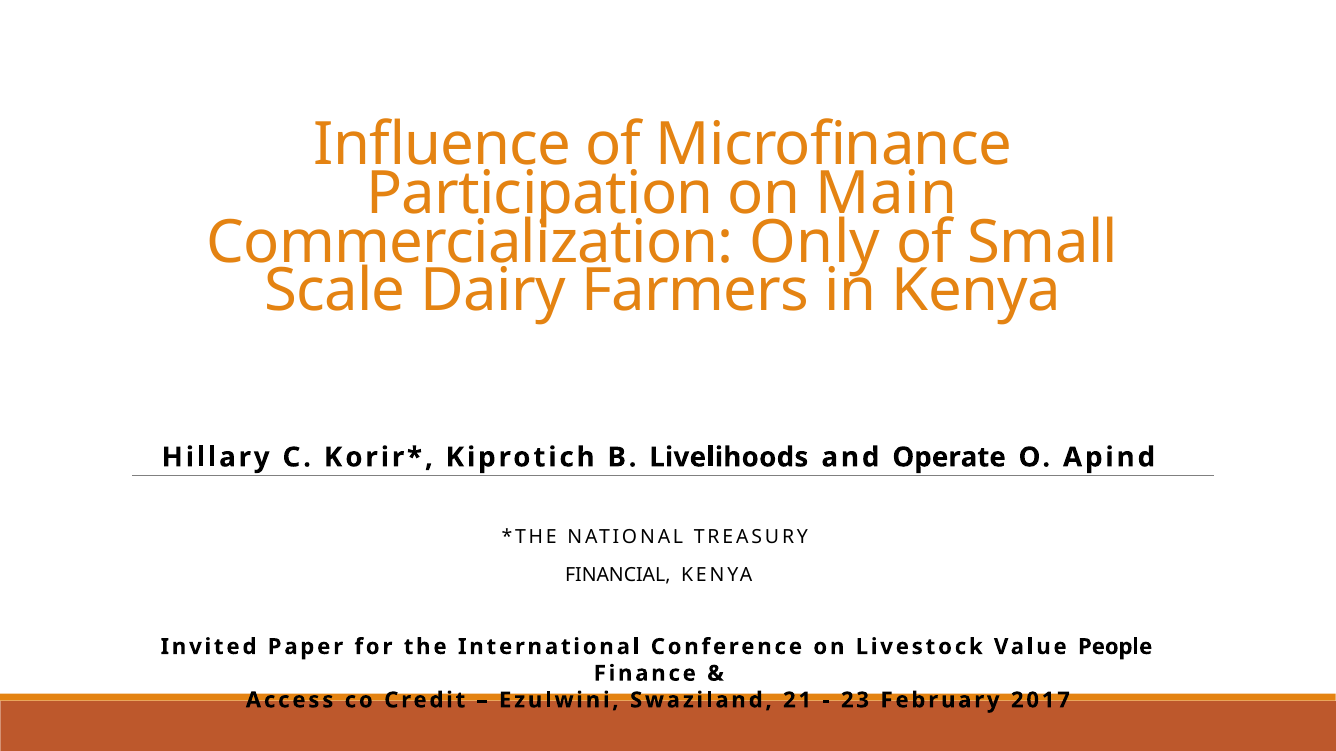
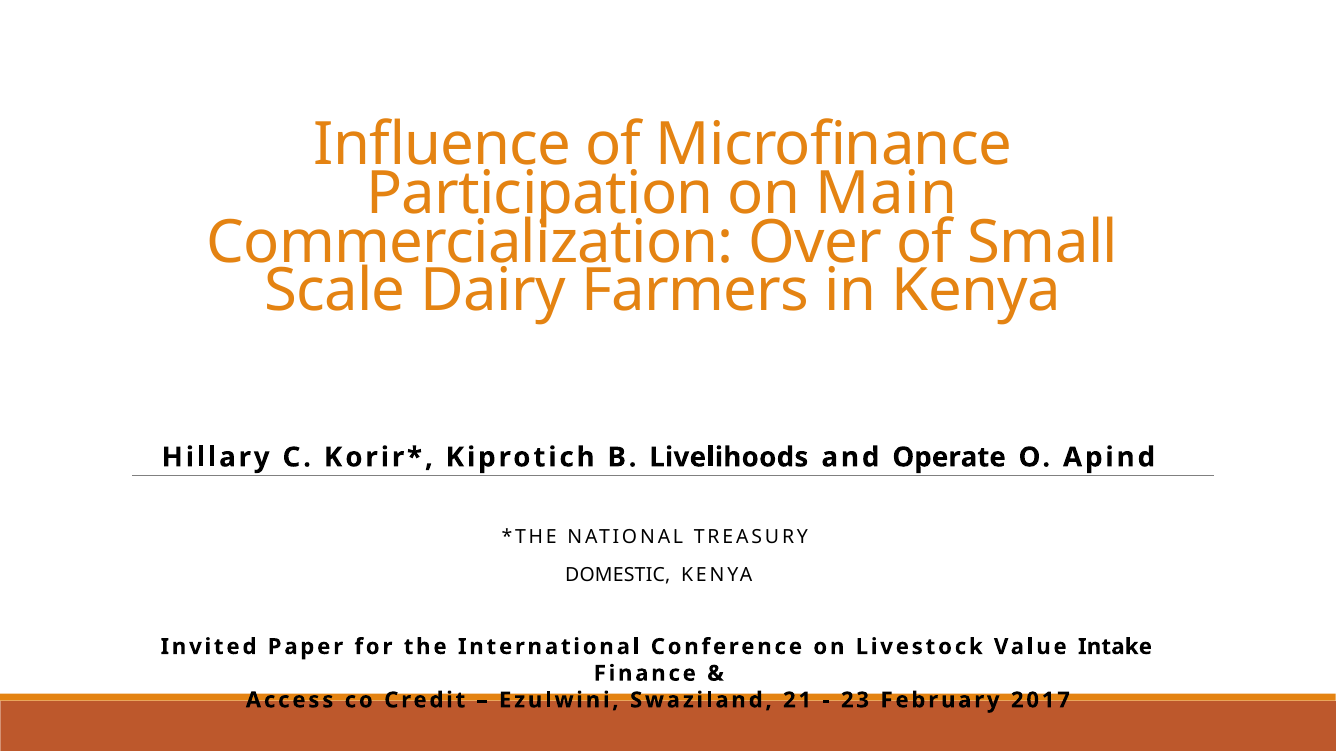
Only: Only -> Over
FINANCIAL: FINANCIAL -> DOMESTIC
People: People -> Intake
